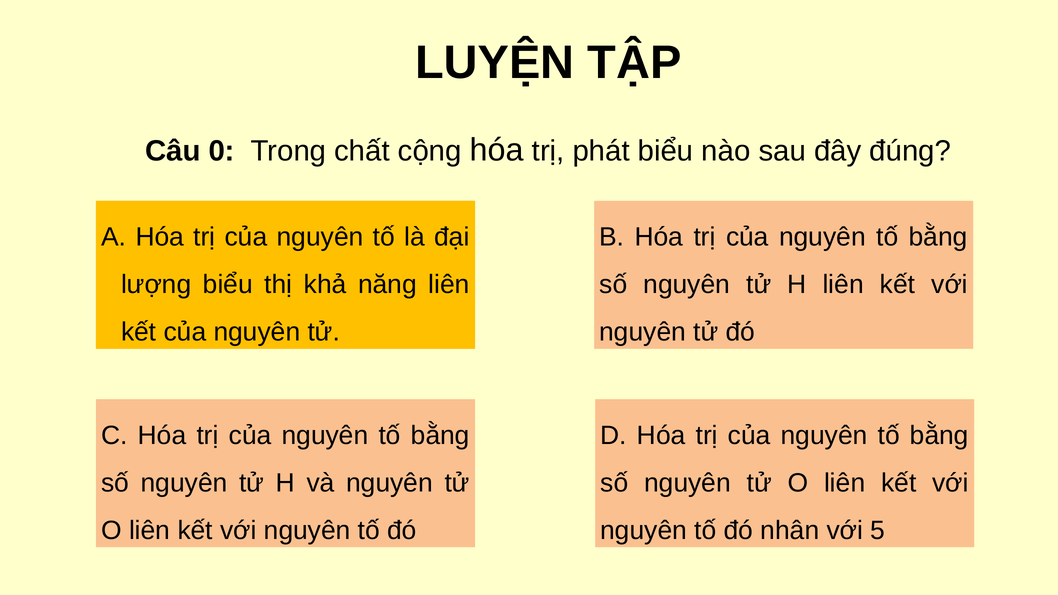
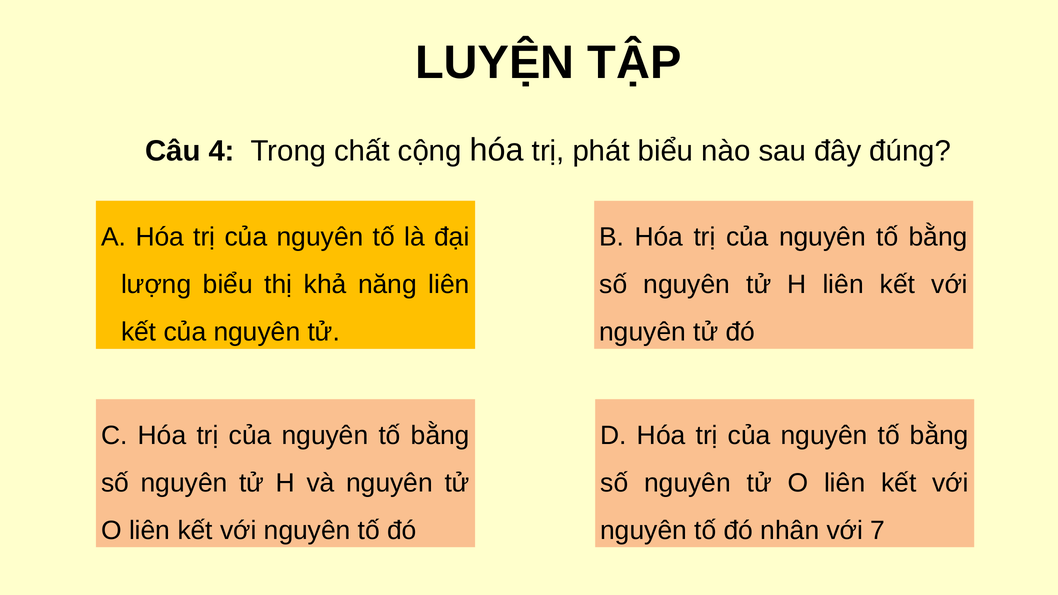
0: 0 -> 4
5: 5 -> 7
